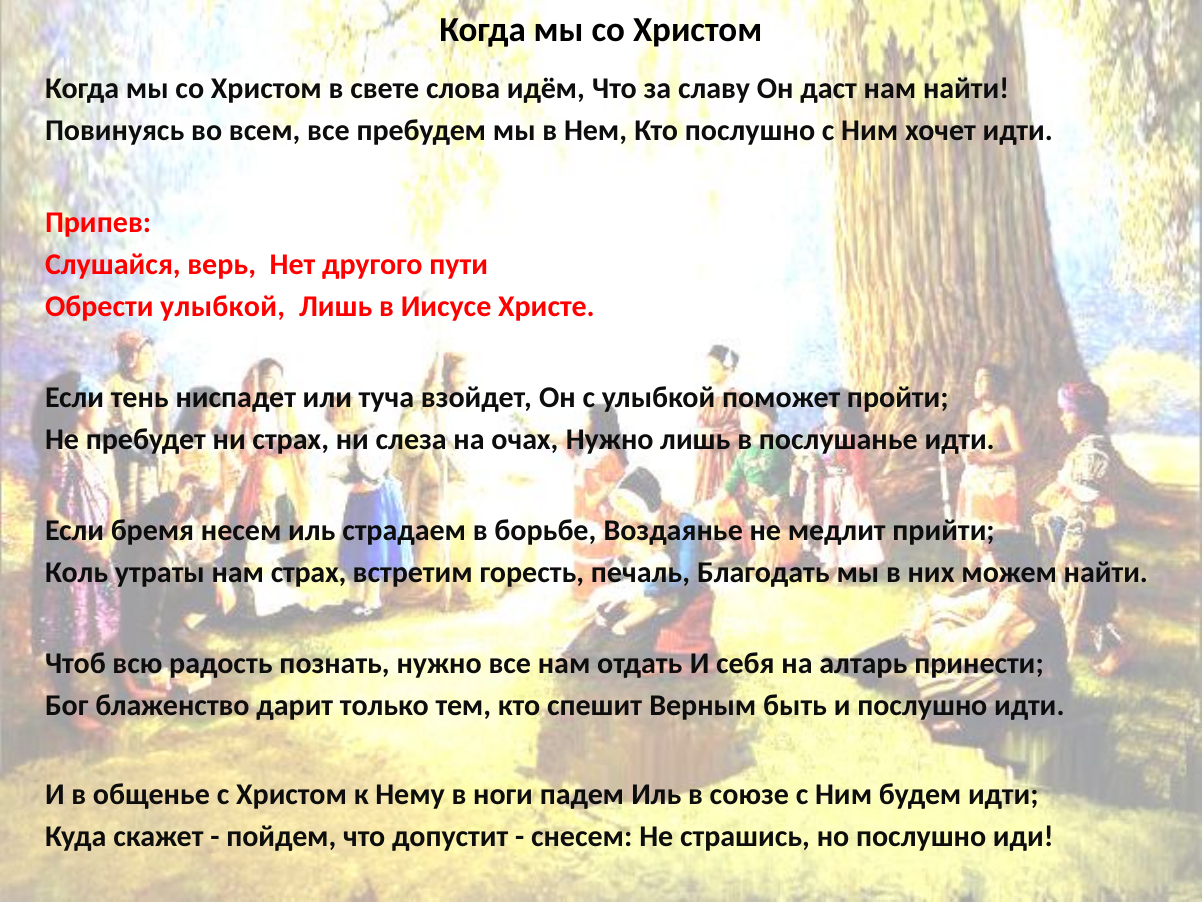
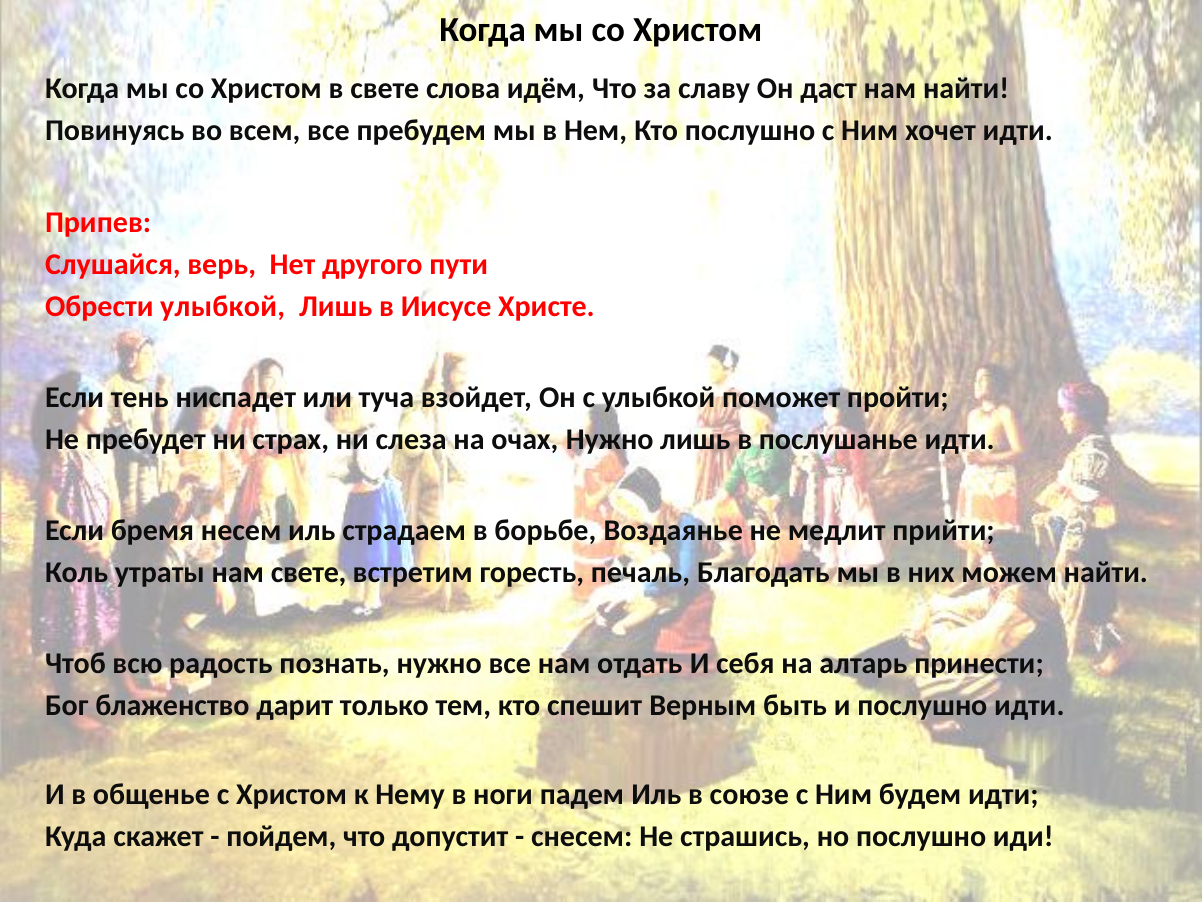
нам страх: страх -> свете
